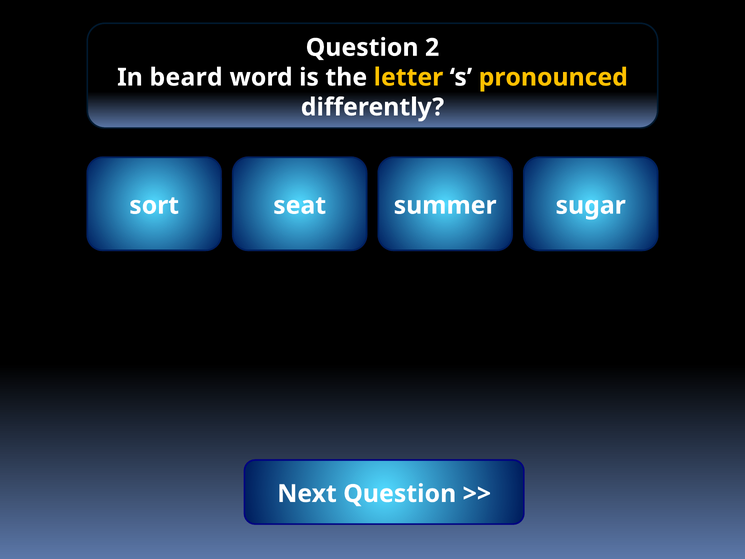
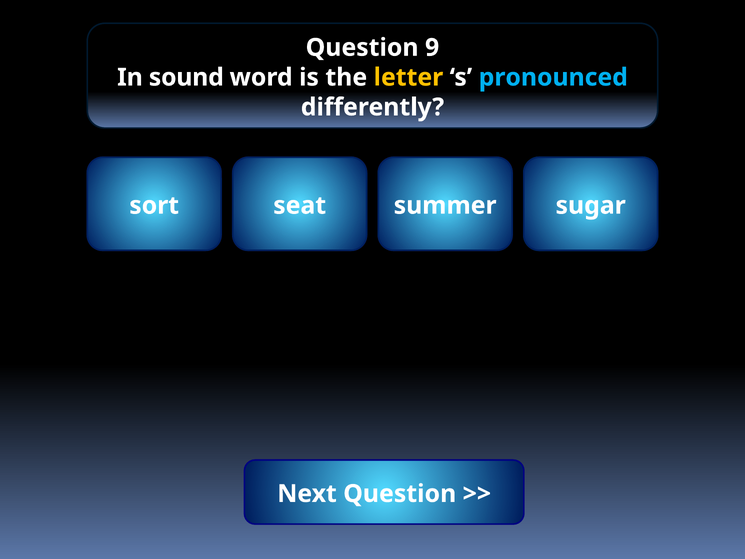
2: 2 -> 9
beard: beard -> sound
pronounced colour: yellow -> light blue
